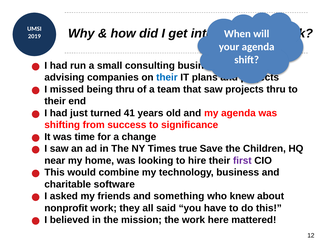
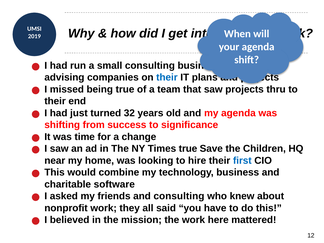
being thru: thru -> true
41: 41 -> 32
first colour: purple -> blue
and something: something -> consulting
